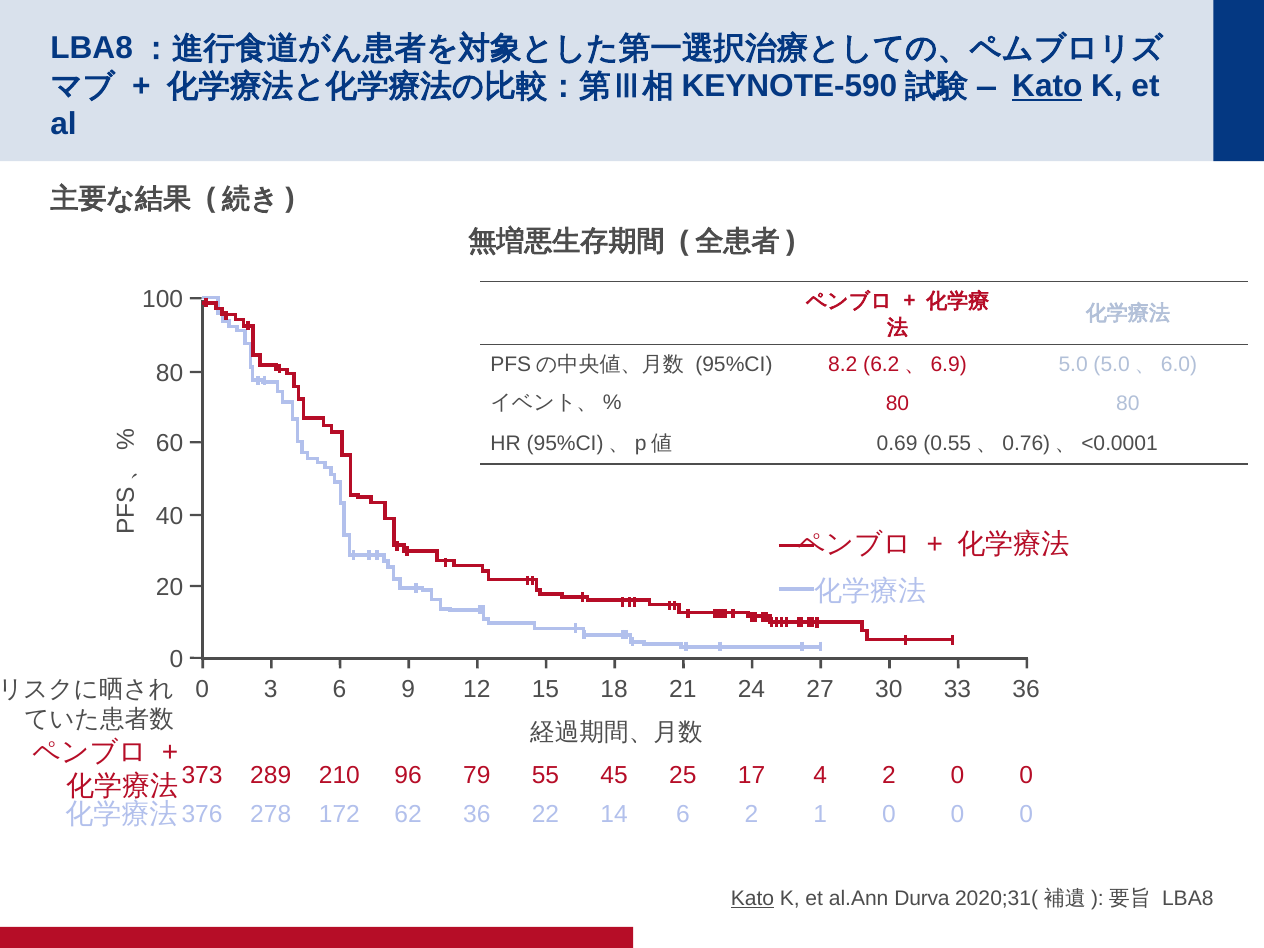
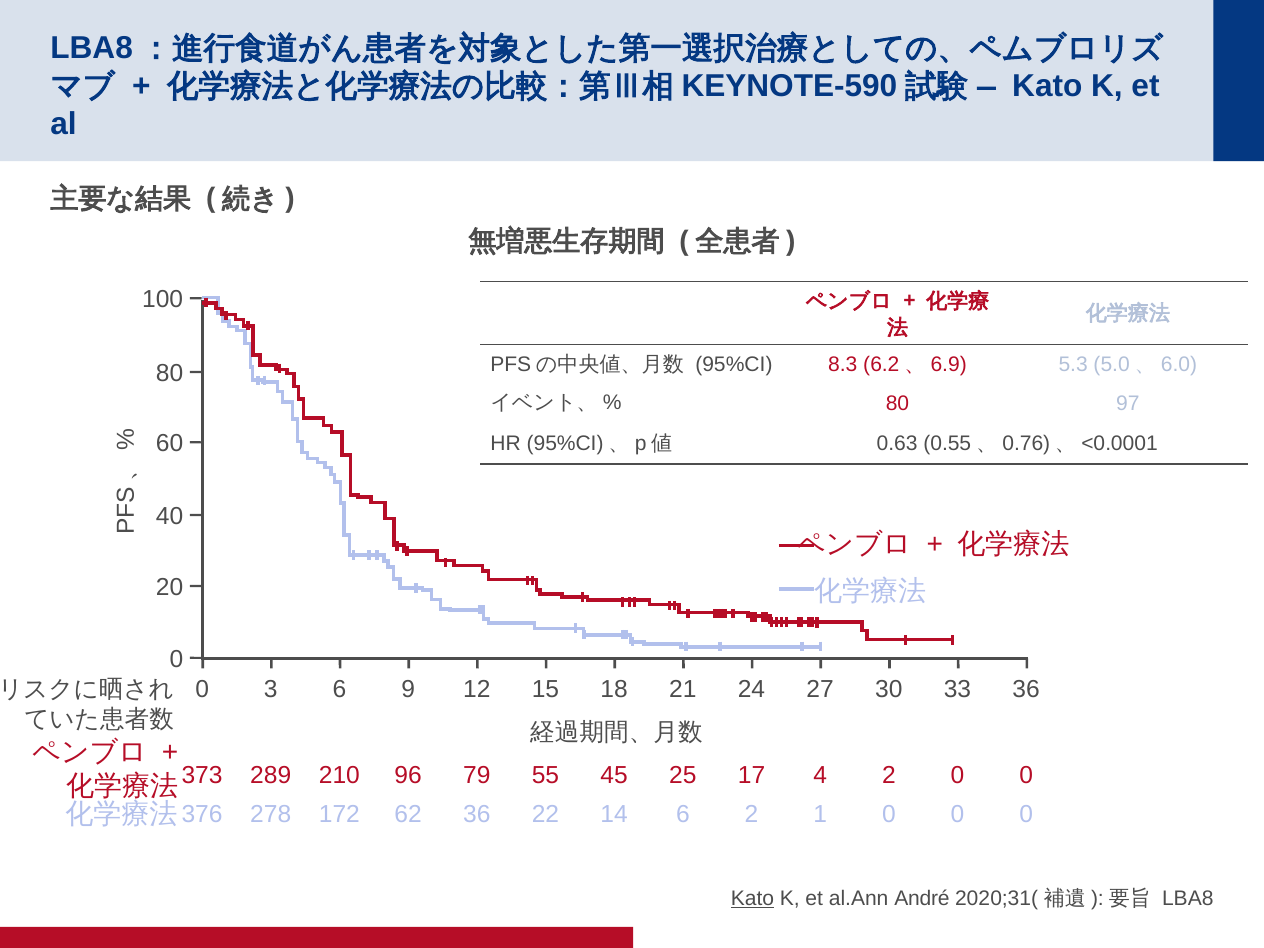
Kato at (1047, 86) underline: present -> none
8.2: 8.2 -> 8.3
5.0: 5.0 -> 5.3
80 80: 80 -> 97
0.69: 0.69 -> 0.63
Durva: Durva -> André
